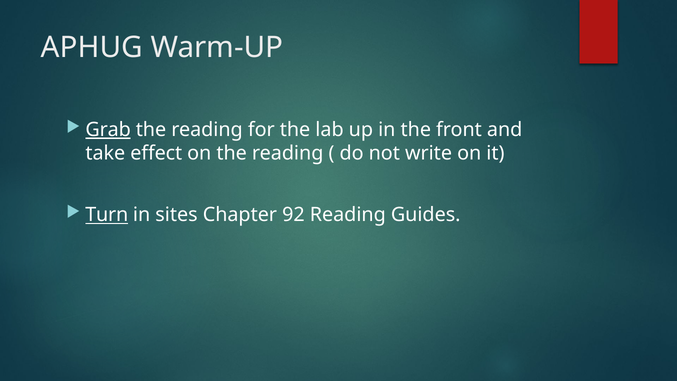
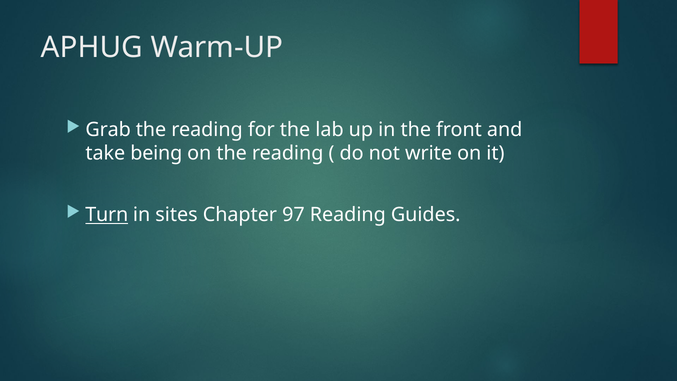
Grab underline: present -> none
effect: effect -> being
92: 92 -> 97
